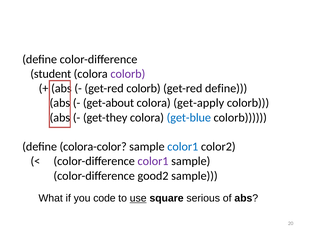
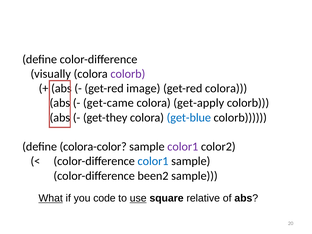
student: student -> visually
get-red colorb: colorb -> image
get-red define: define -> colora
get-about: get-about -> get-came
color1 at (183, 147) colour: blue -> purple
color1 at (153, 161) colour: purple -> blue
good2: good2 -> been2
What underline: none -> present
serious: serious -> relative
